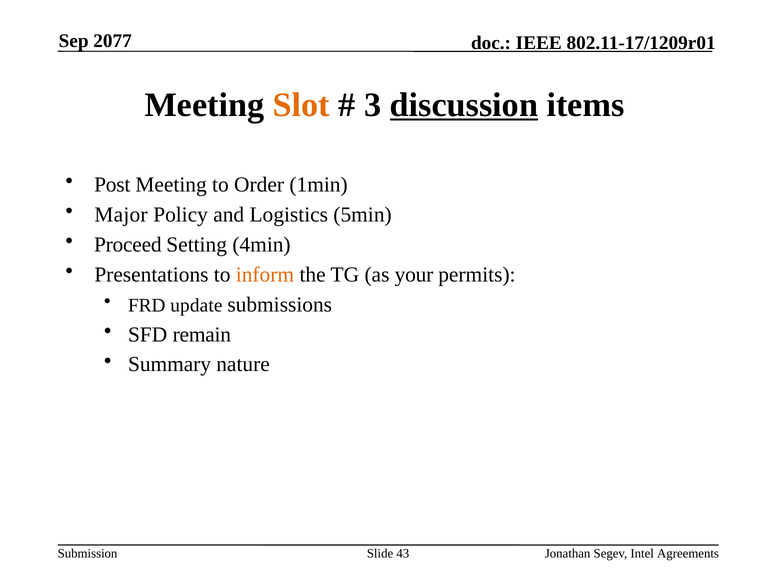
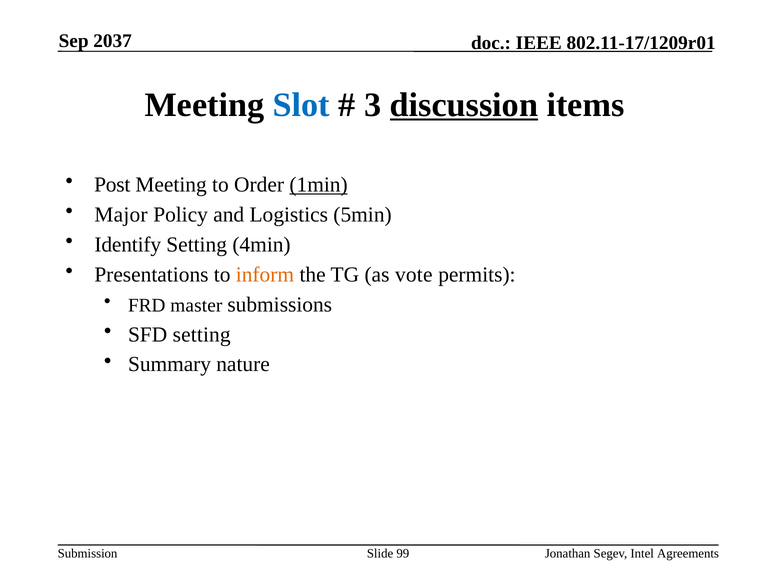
2077: 2077 -> 2037
Slot colour: orange -> blue
1min underline: none -> present
Proceed: Proceed -> Identify
your: your -> vote
update: update -> master
SFD remain: remain -> setting
43: 43 -> 99
